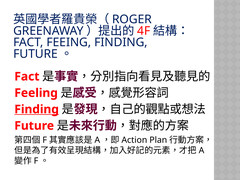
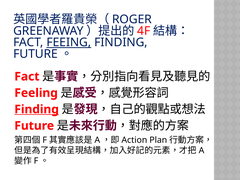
FEEING underline: none -> present
